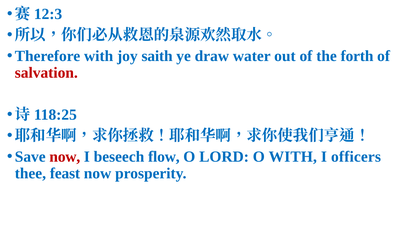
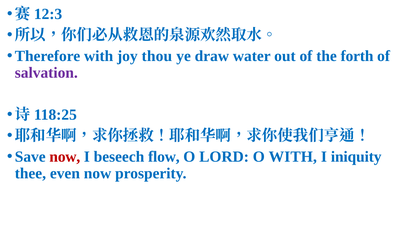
saith: saith -> thou
salvation colour: red -> purple
officers: officers -> iniquity
feast: feast -> even
